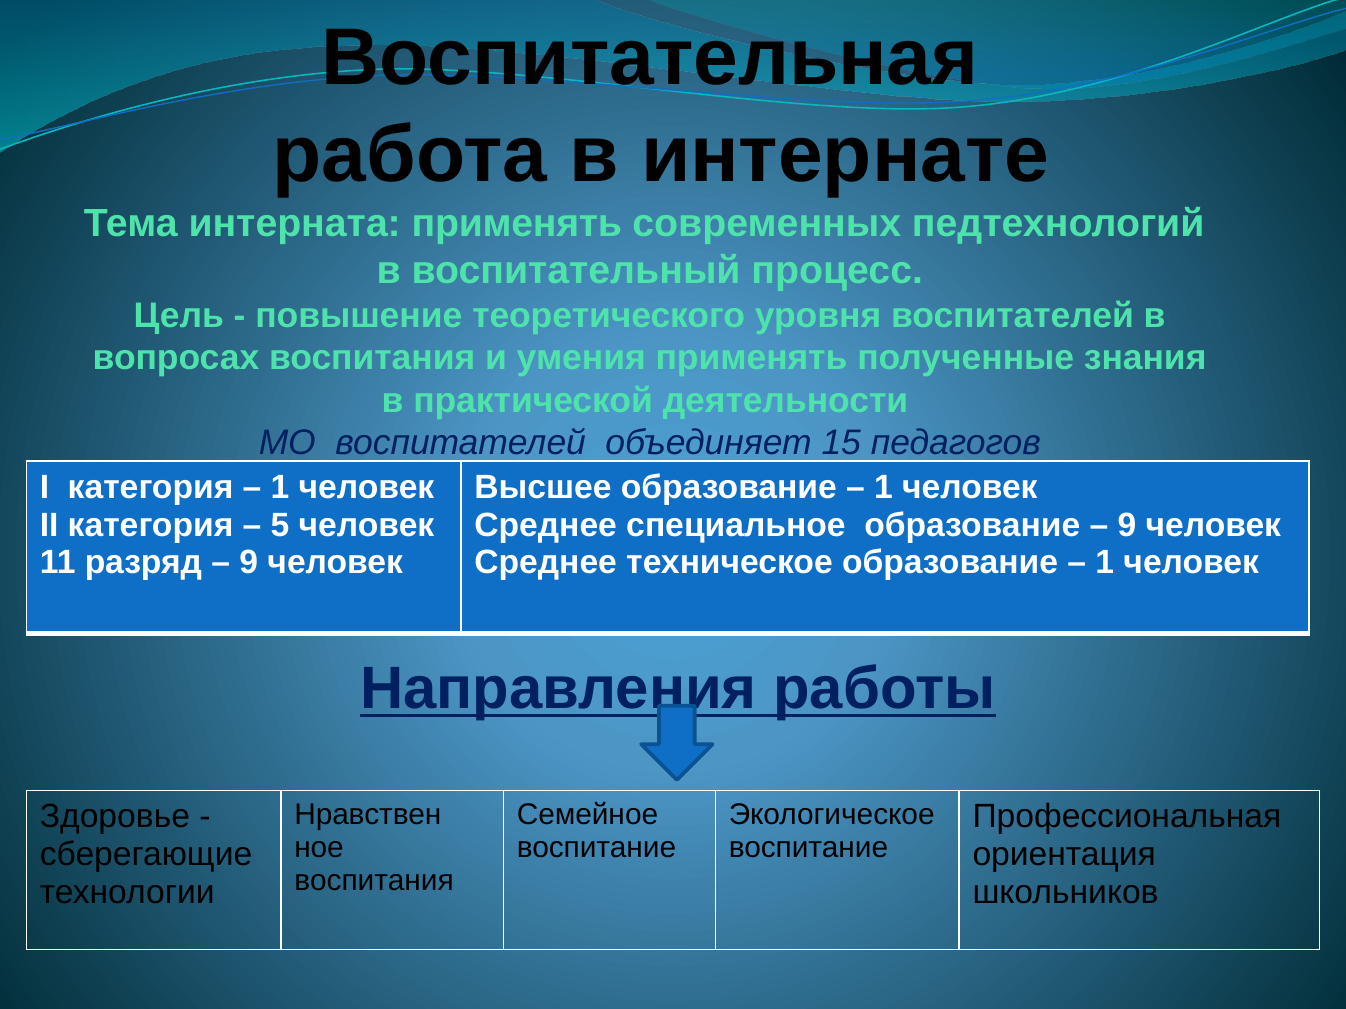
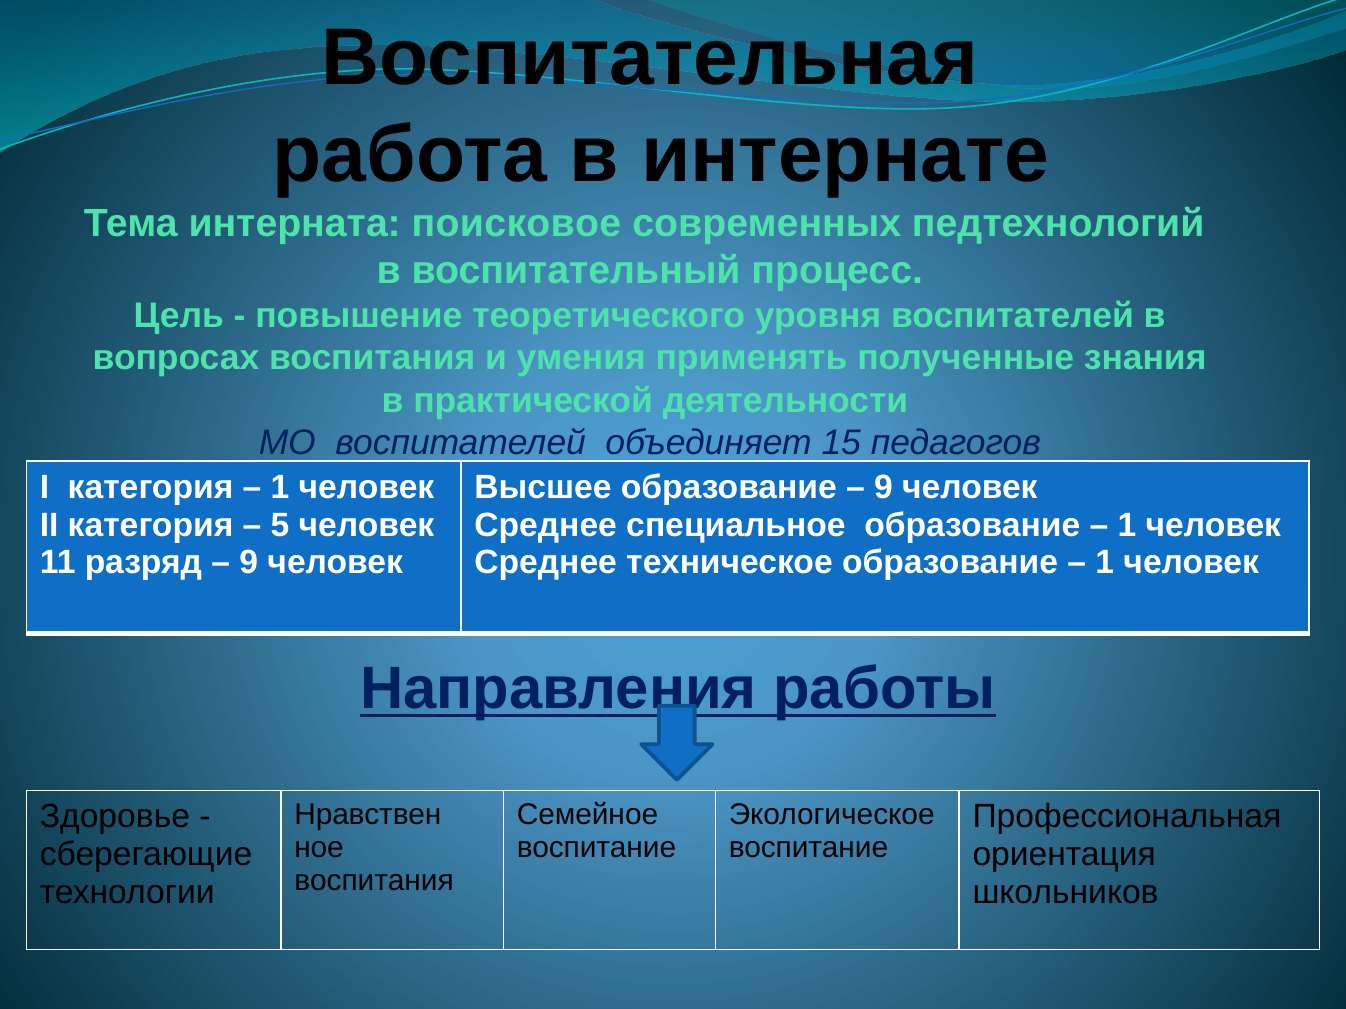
интерната применять: применять -> поисковое
1 at (883, 488): 1 -> 9
9 at (1127, 525): 9 -> 1
